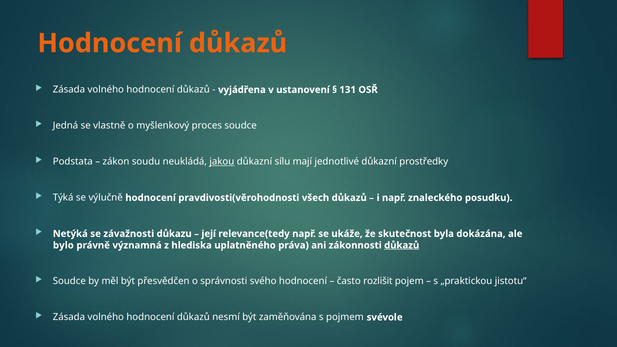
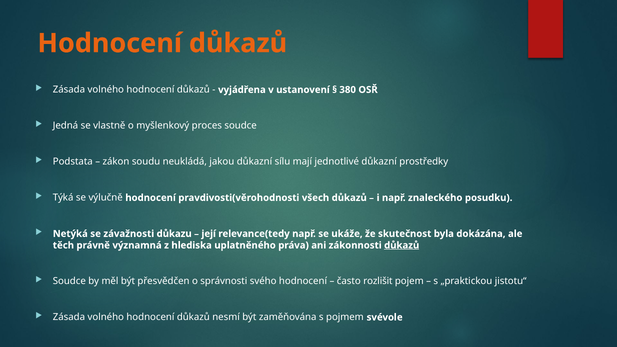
131: 131 -> 380
jakou underline: present -> none
bylo: bylo -> těch
